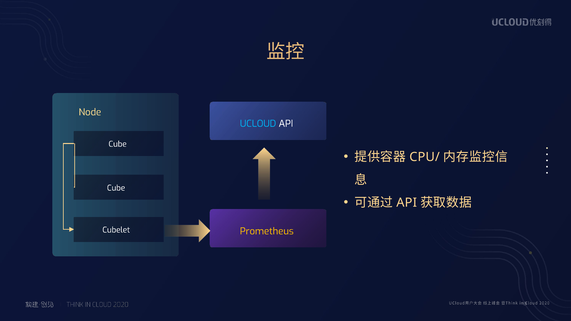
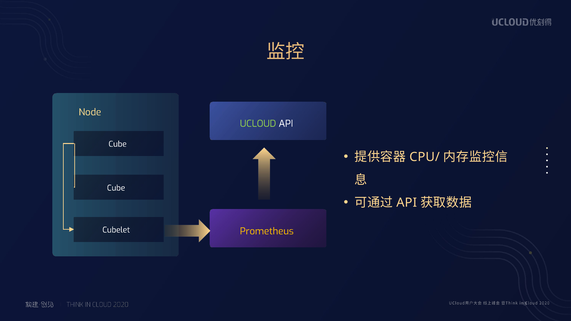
UCLOUD colour: light blue -> light green
